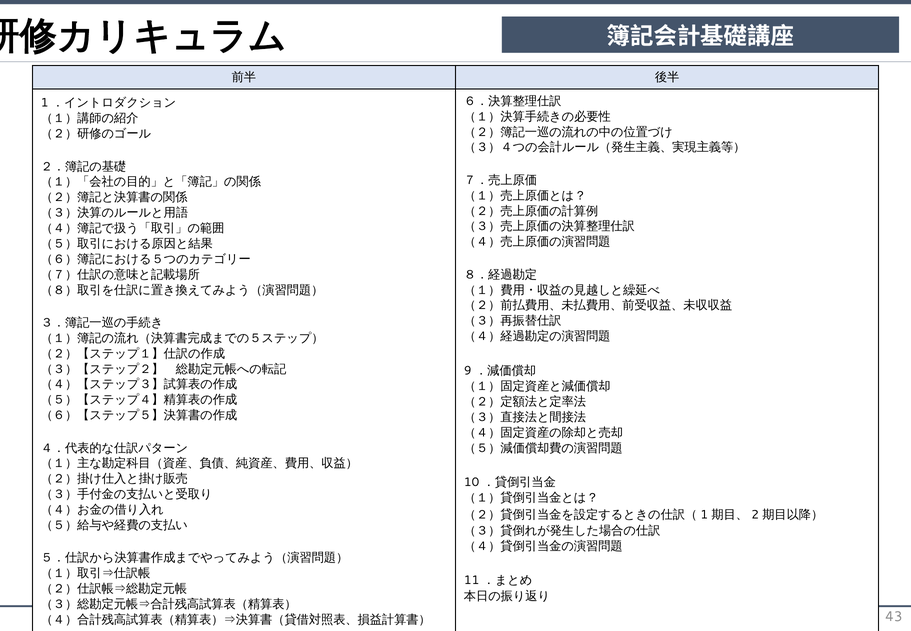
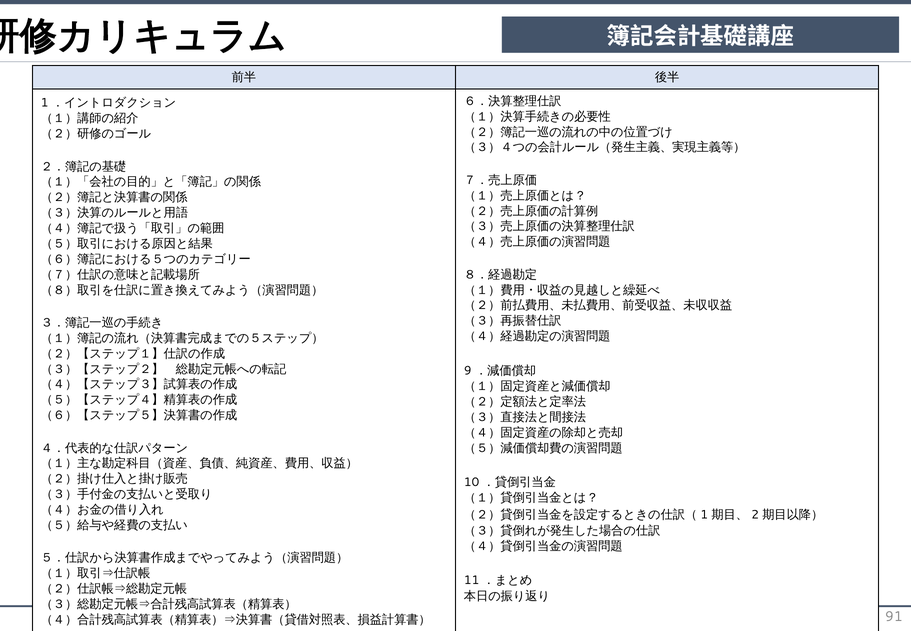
43: 43 -> 91
